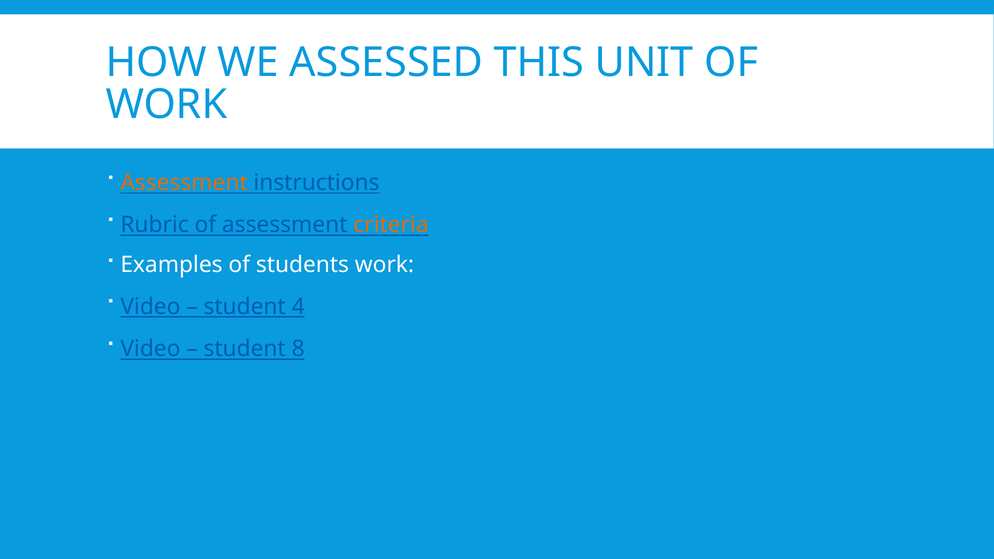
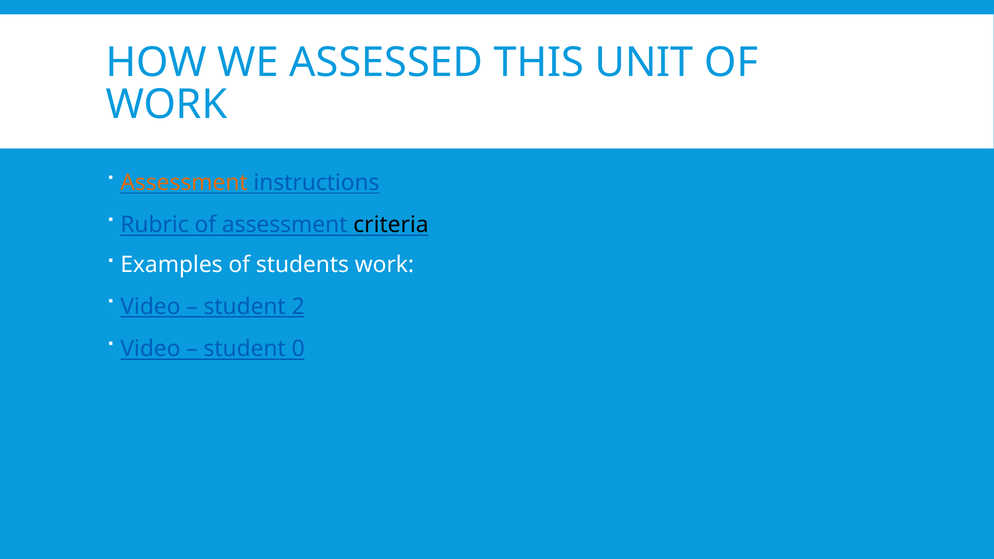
criteria colour: orange -> black
4: 4 -> 2
8: 8 -> 0
